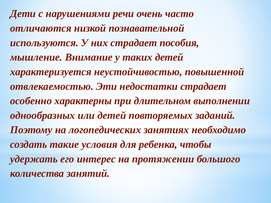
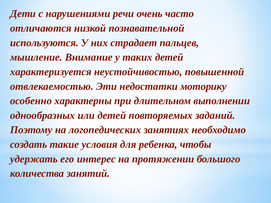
пособия: пособия -> пальцев
недостатки страдает: страдает -> моторику
